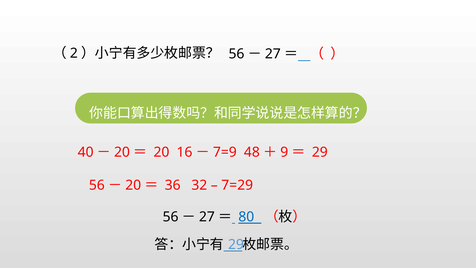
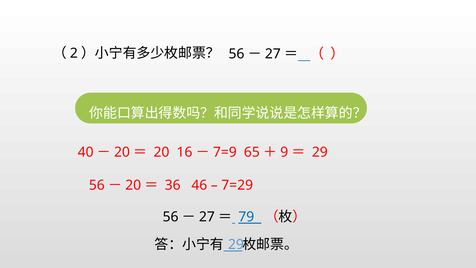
48: 48 -> 65
32: 32 -> 46
80: 80 -> 79
